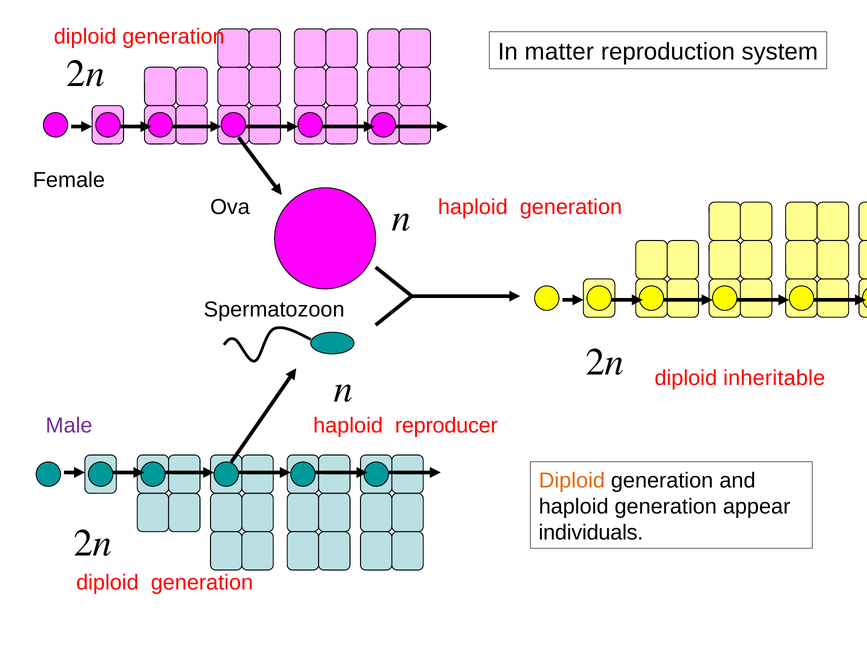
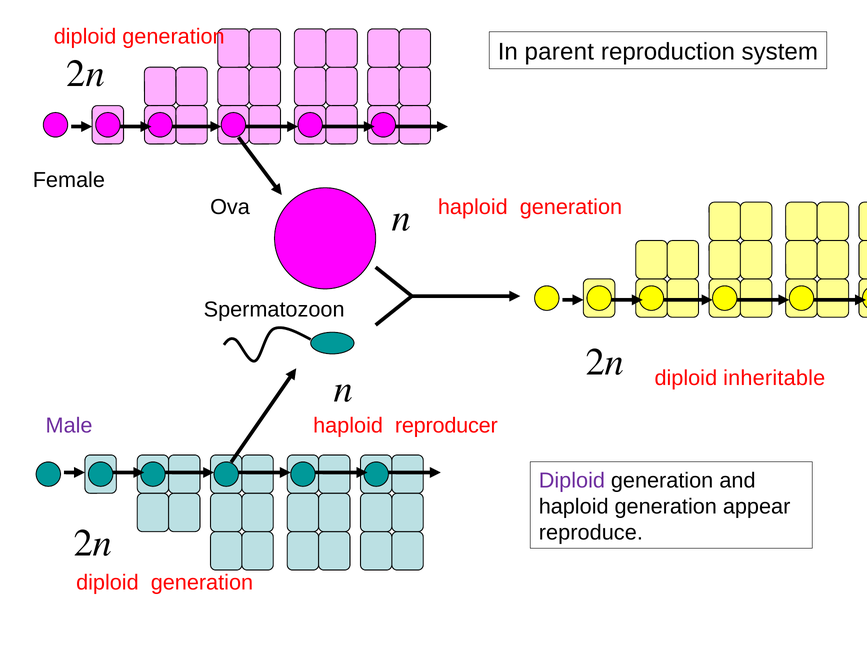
matter: matter -> parent
Diploid at (572, 481) colour: orange -> purple
individuals: individuals -> reproduce
